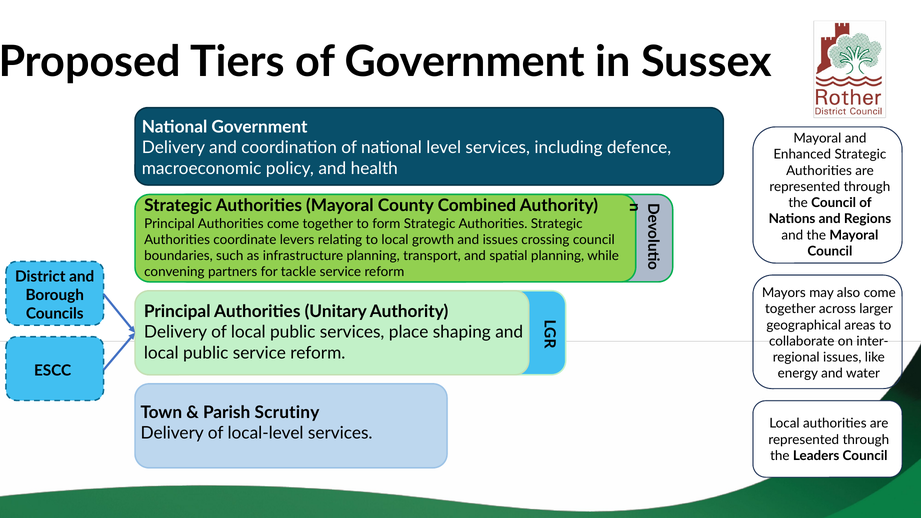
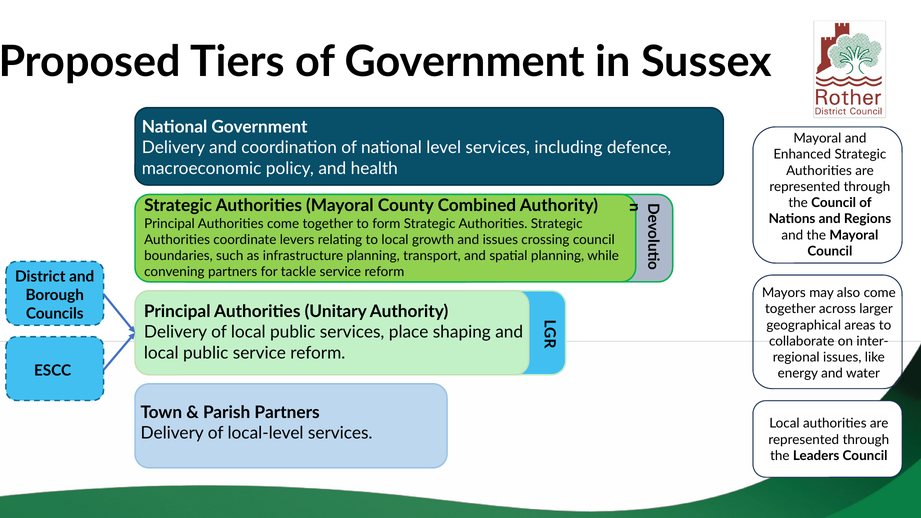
Parish Scrutiny: Scrutiny -> Partners
